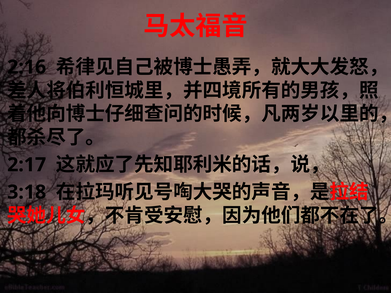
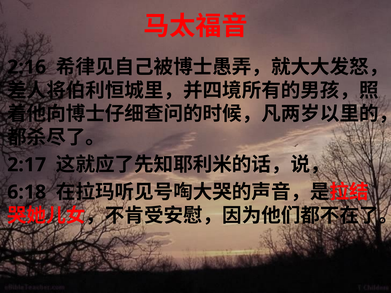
3:18: 3:18 -> 6:18
